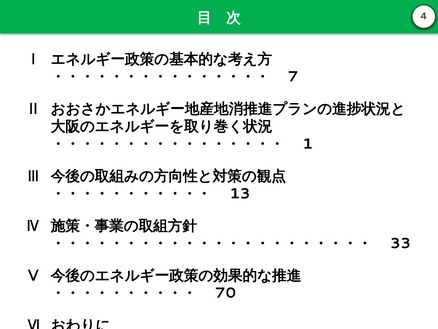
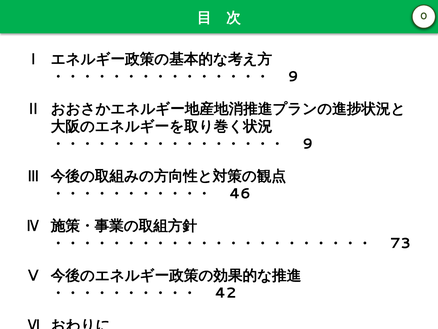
4: 4 -> 0
7 at (293, 76): 7 -> 9
1 at (308, 144): 1 -> 9
13: 13 -> 46
33: 33 -> 73
70: 70 -> 42
